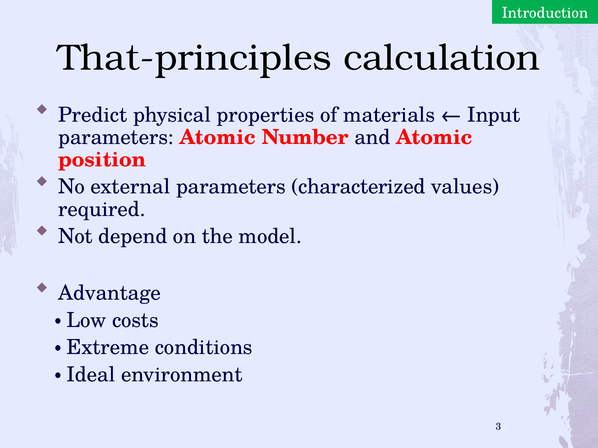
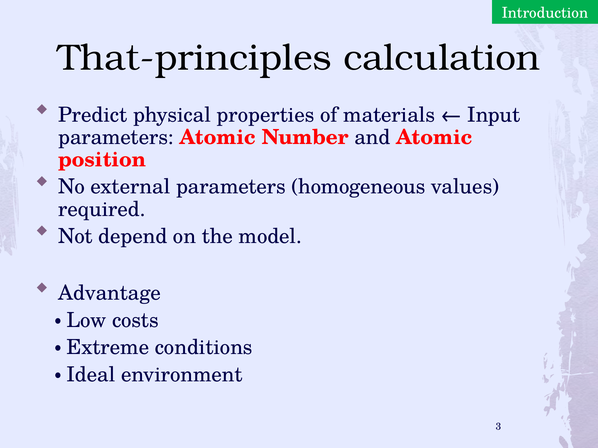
characterized: characterized -> homogeneous
